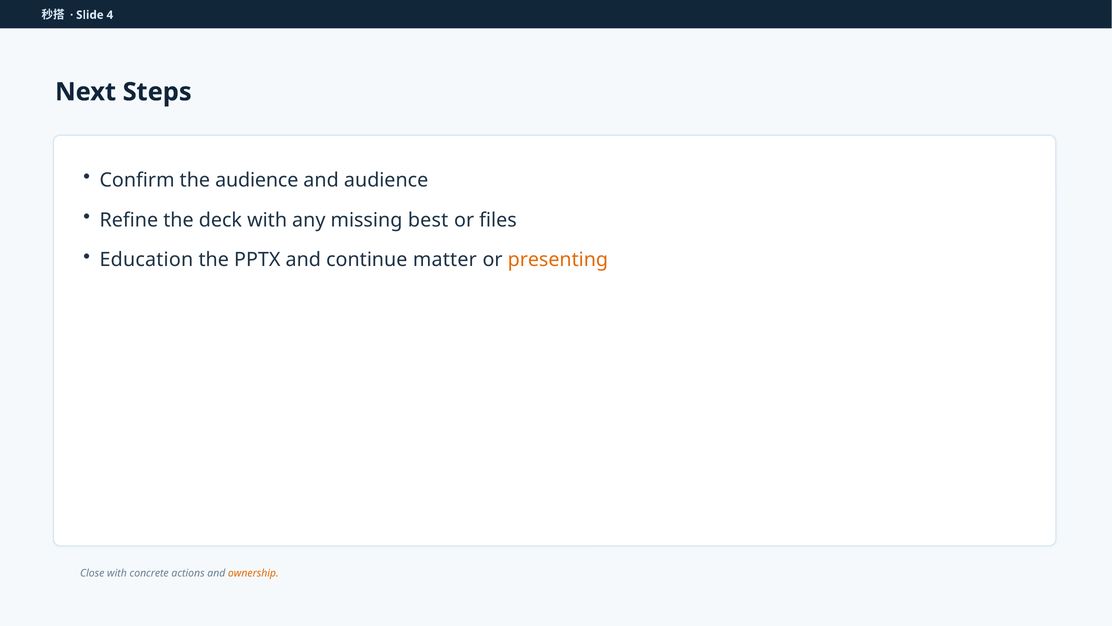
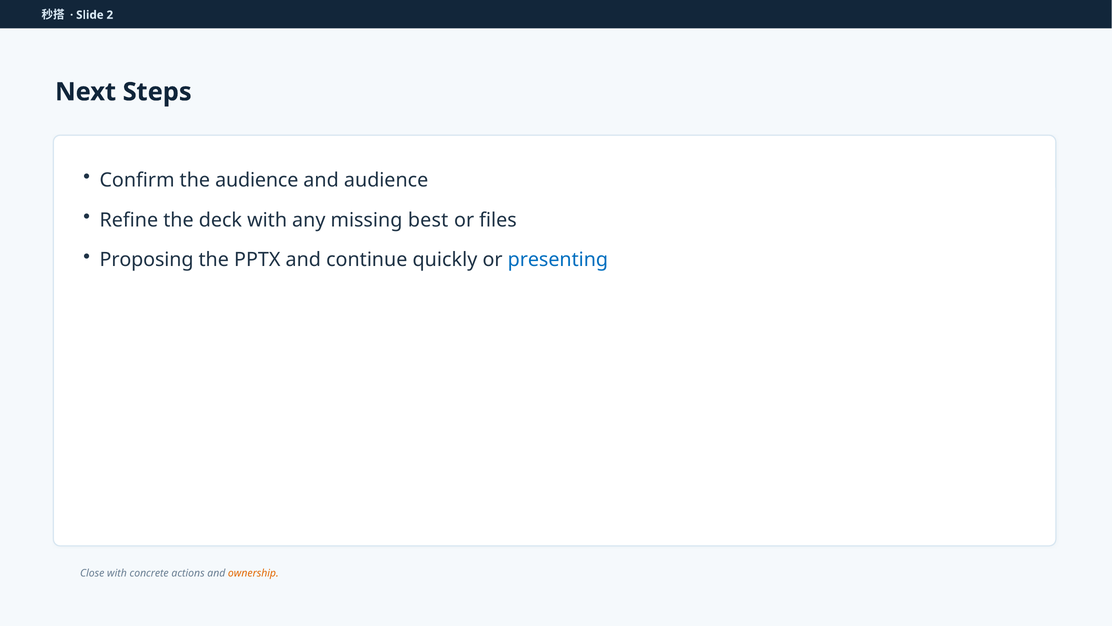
4: 4 -> 2
Education: Education -> Proposing
matter: matter -> quickly
presenting colour: orange -> blue
